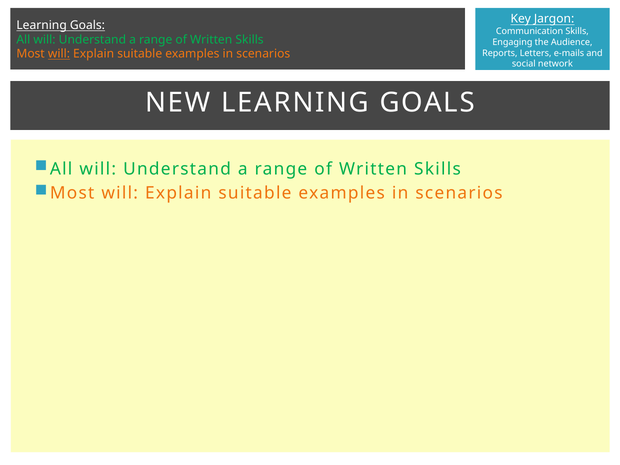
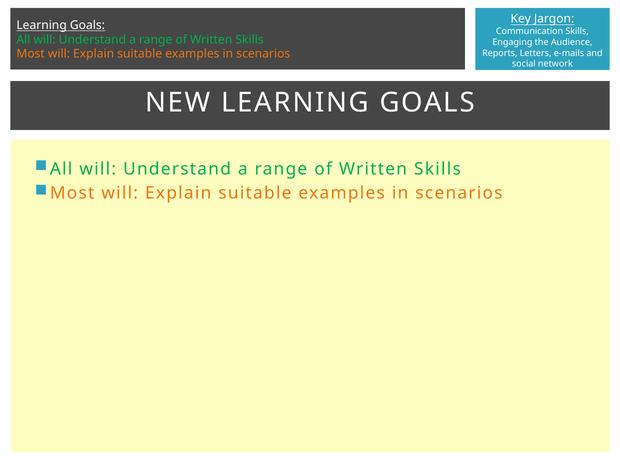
will at (59, 54) underline: present -> none
